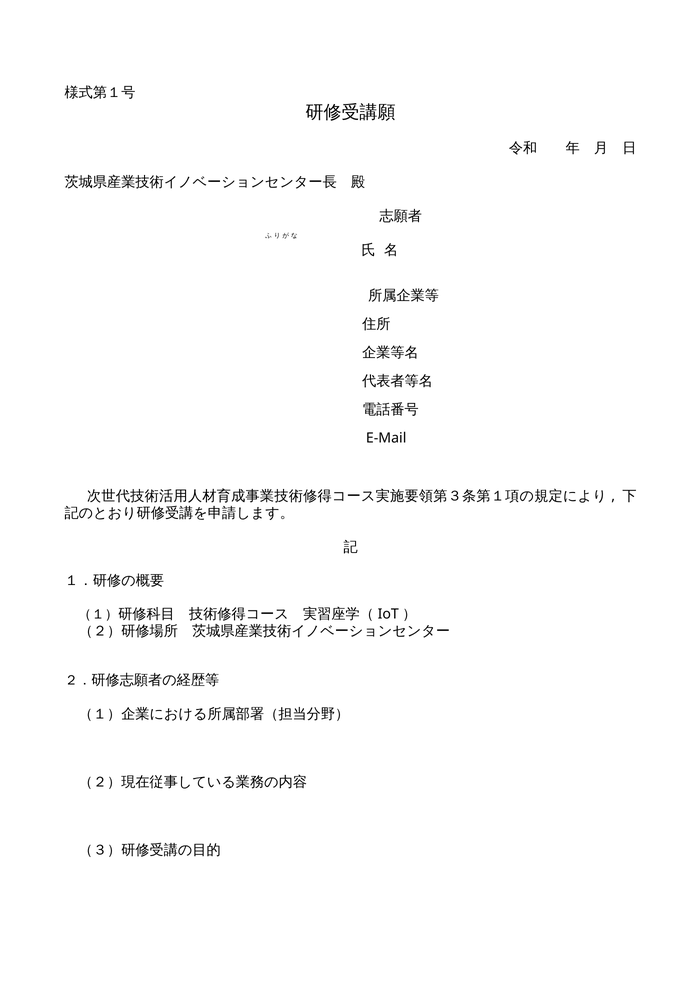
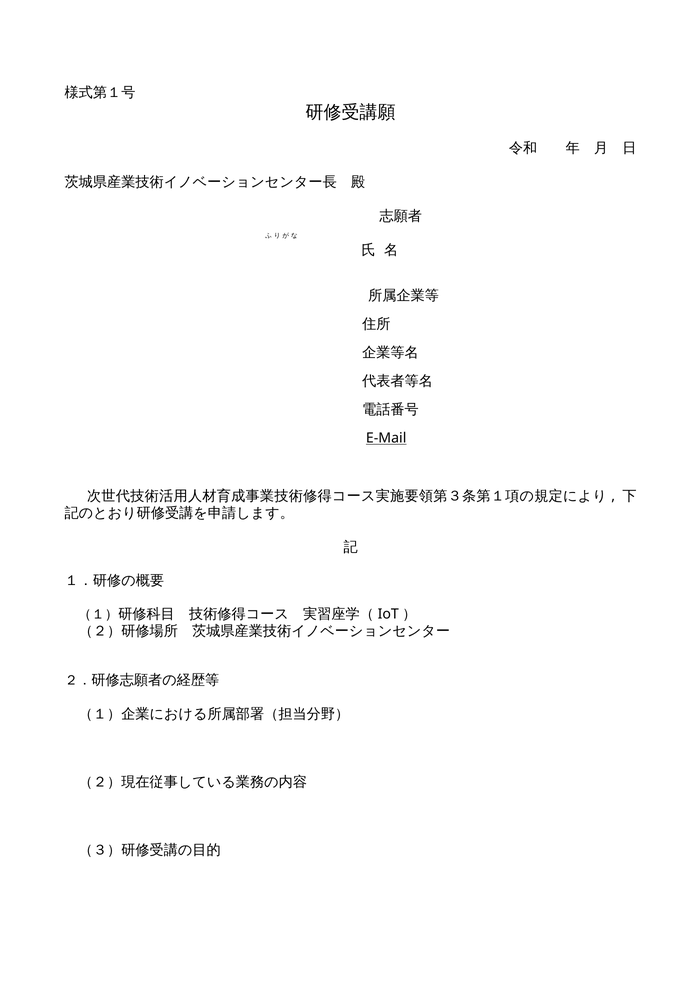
E-Mail underline: none -> present
